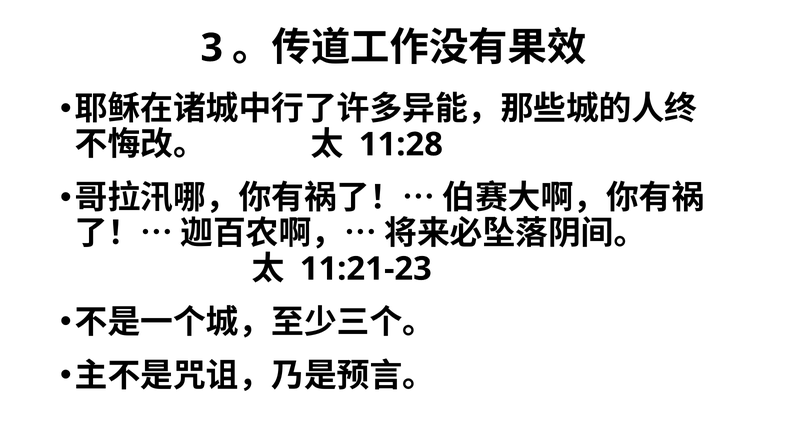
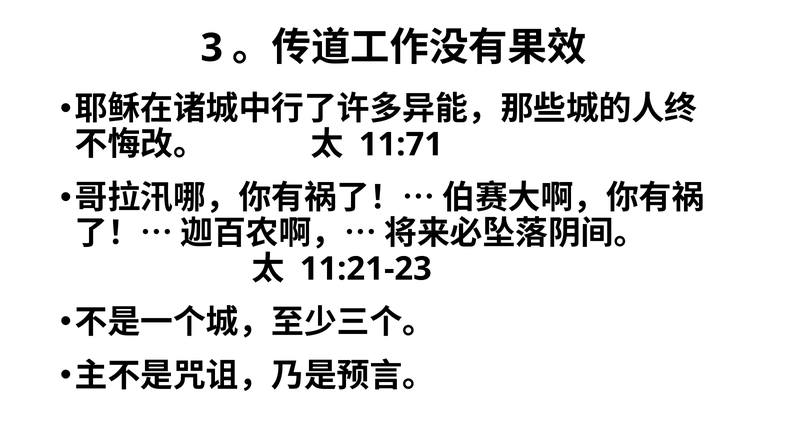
11:28: 11:28 -> 11:71
